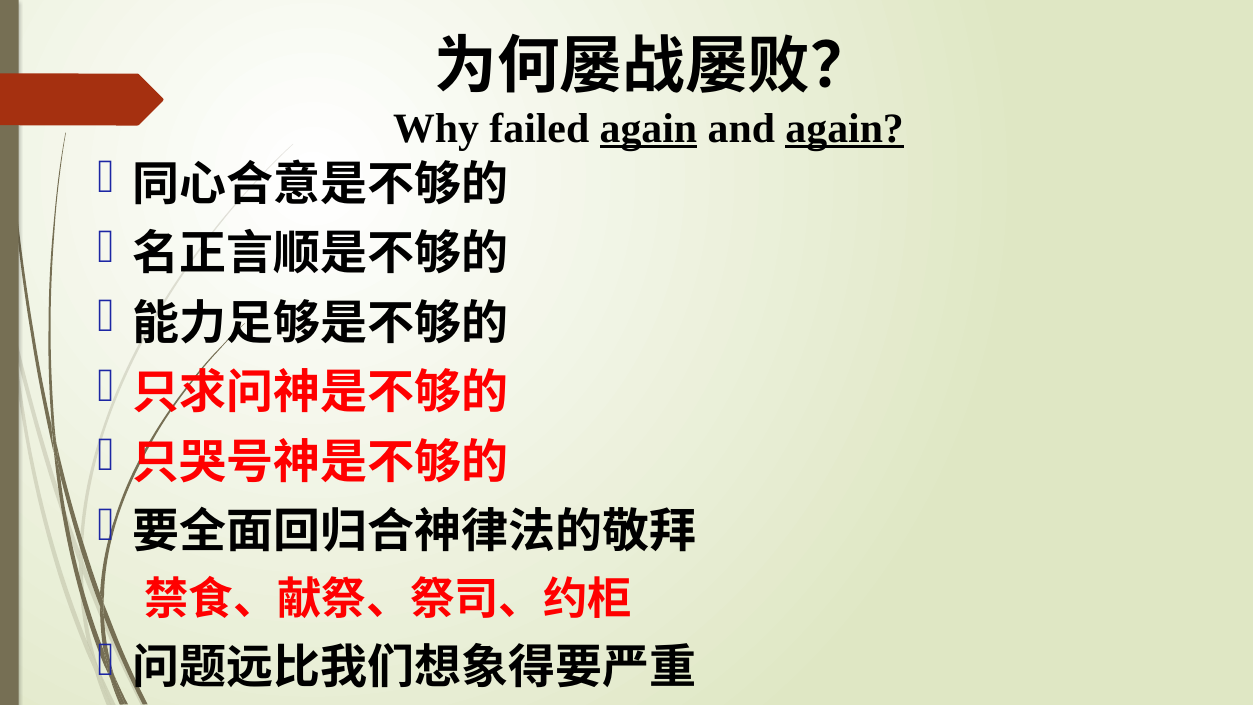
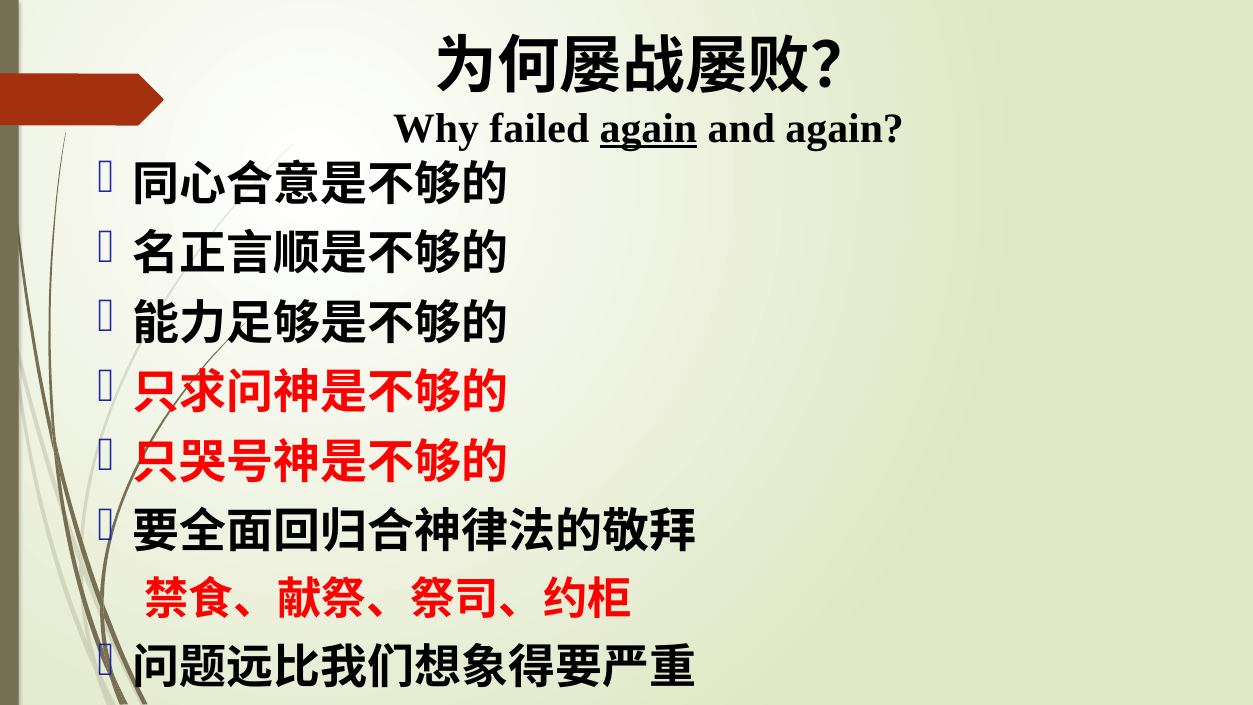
again at (845, 128) underline: present -> none
